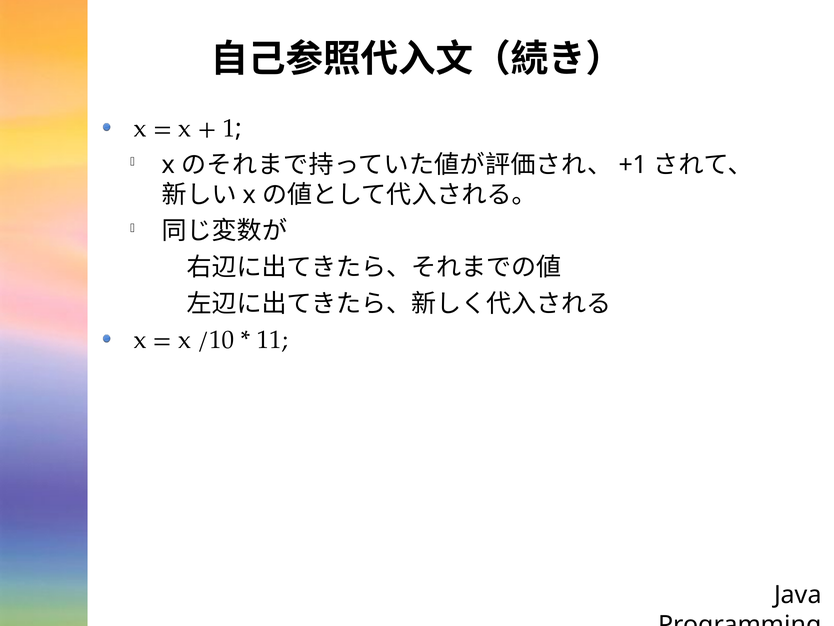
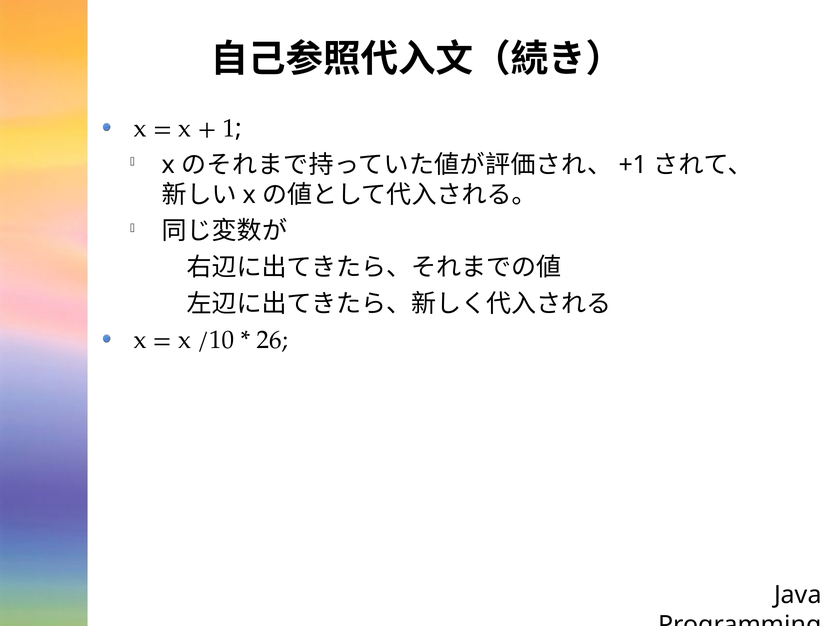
11: 11 -> 26
